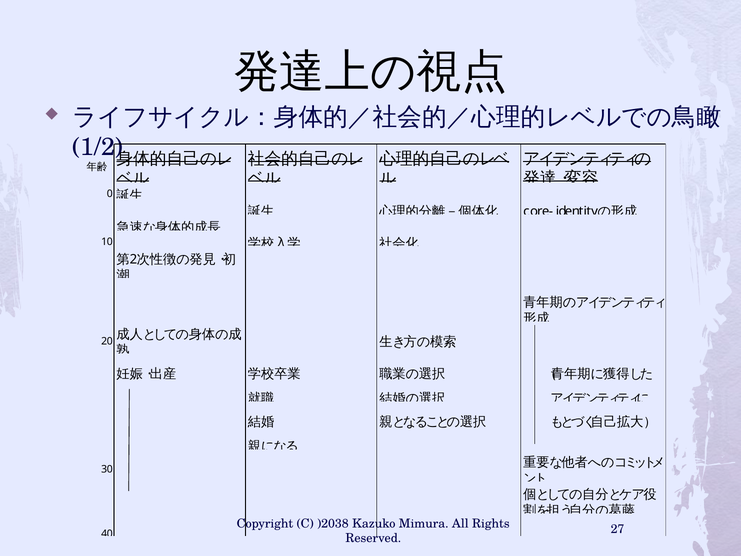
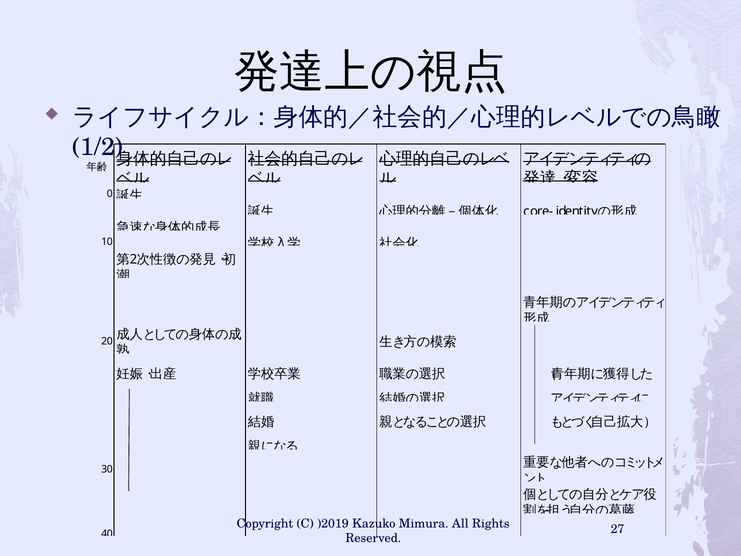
)2038: )2038 -> )2019
